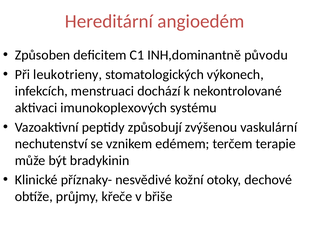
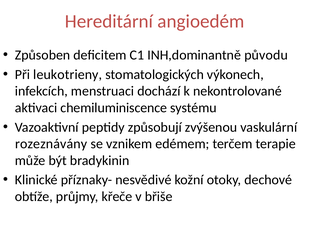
imunokoplexových: imunokoplexových -> chemiluminiscence
nechutenství: nechutenství -> rozeznávány
